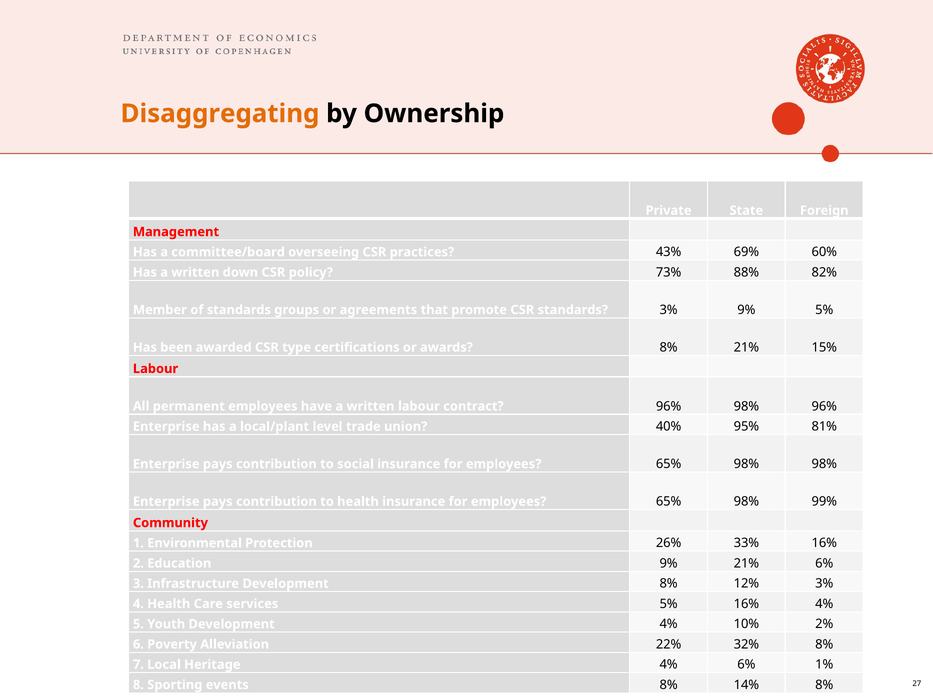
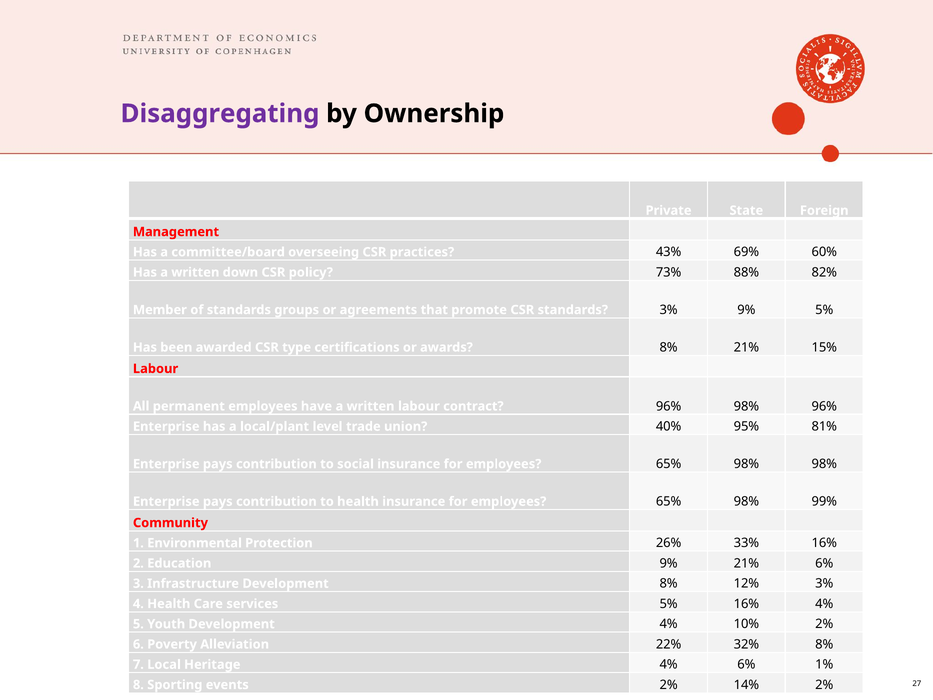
Disaggregating colour: orange -> purple
events 8%: 8% -> 2%
14% 8%: 8% -> 2%
